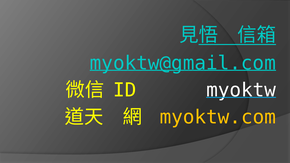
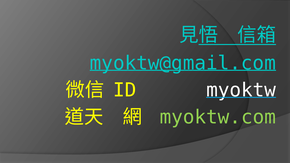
myoktw.com colour: yellow -> light green
